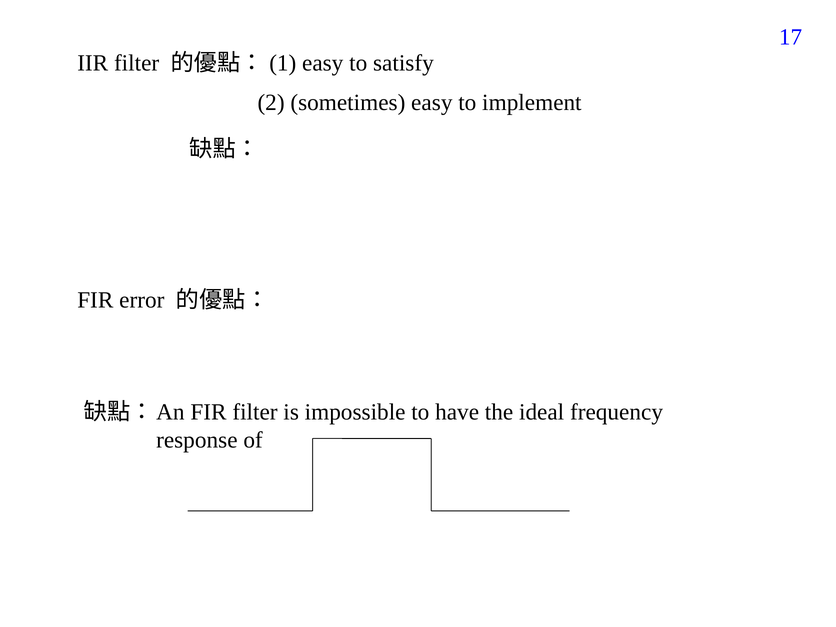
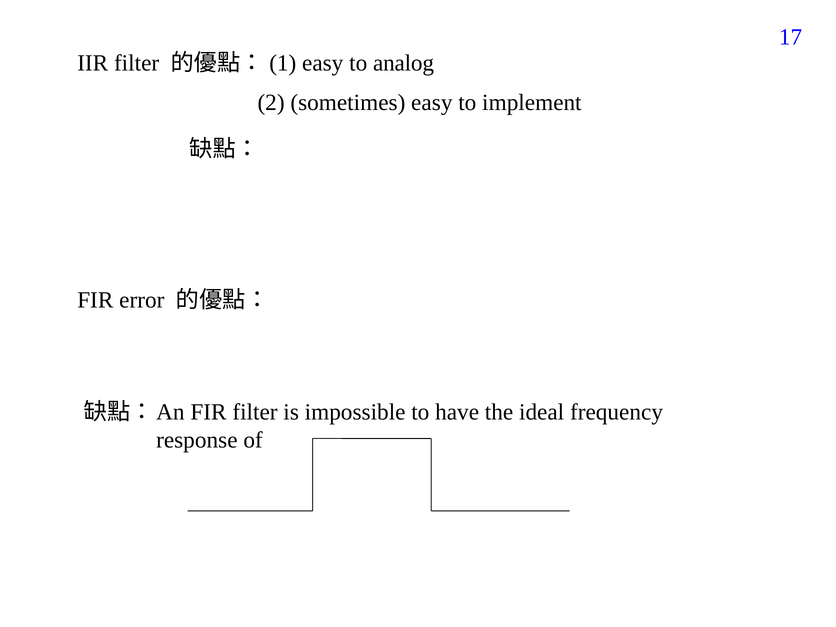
satisfy: satisfy -> analog
